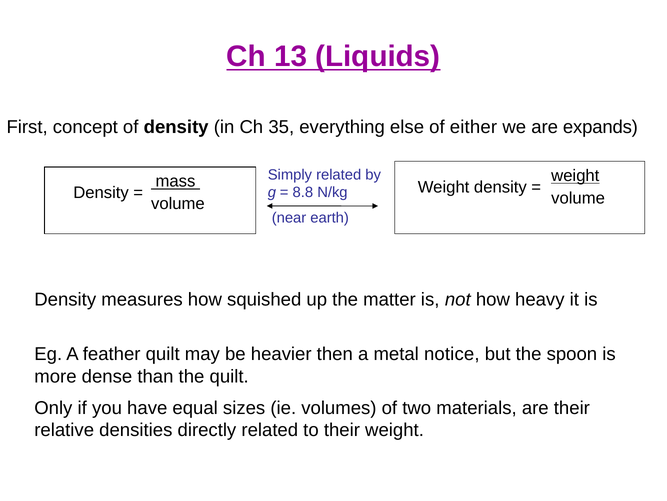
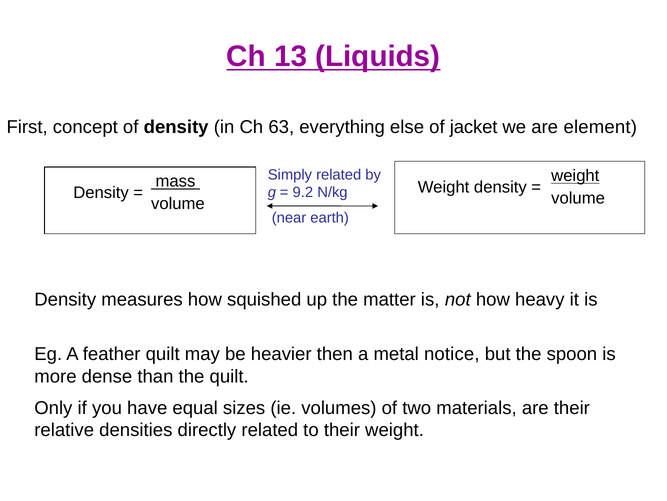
35: 35 -> 63
either: either -> jacket
expands: expands -> element
8.8: 8.8 -> 9.2
